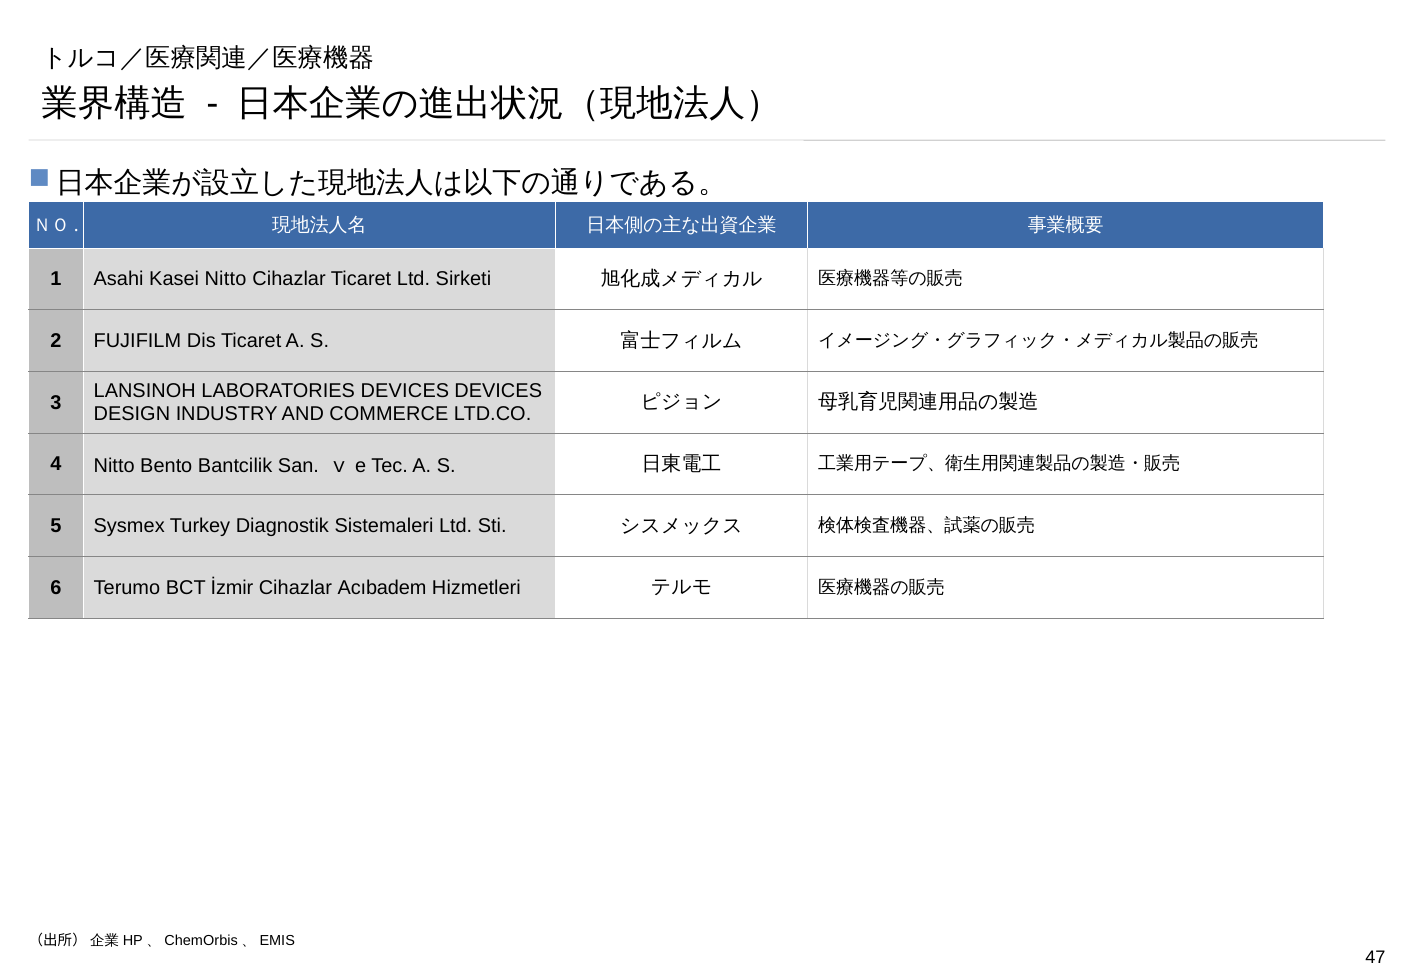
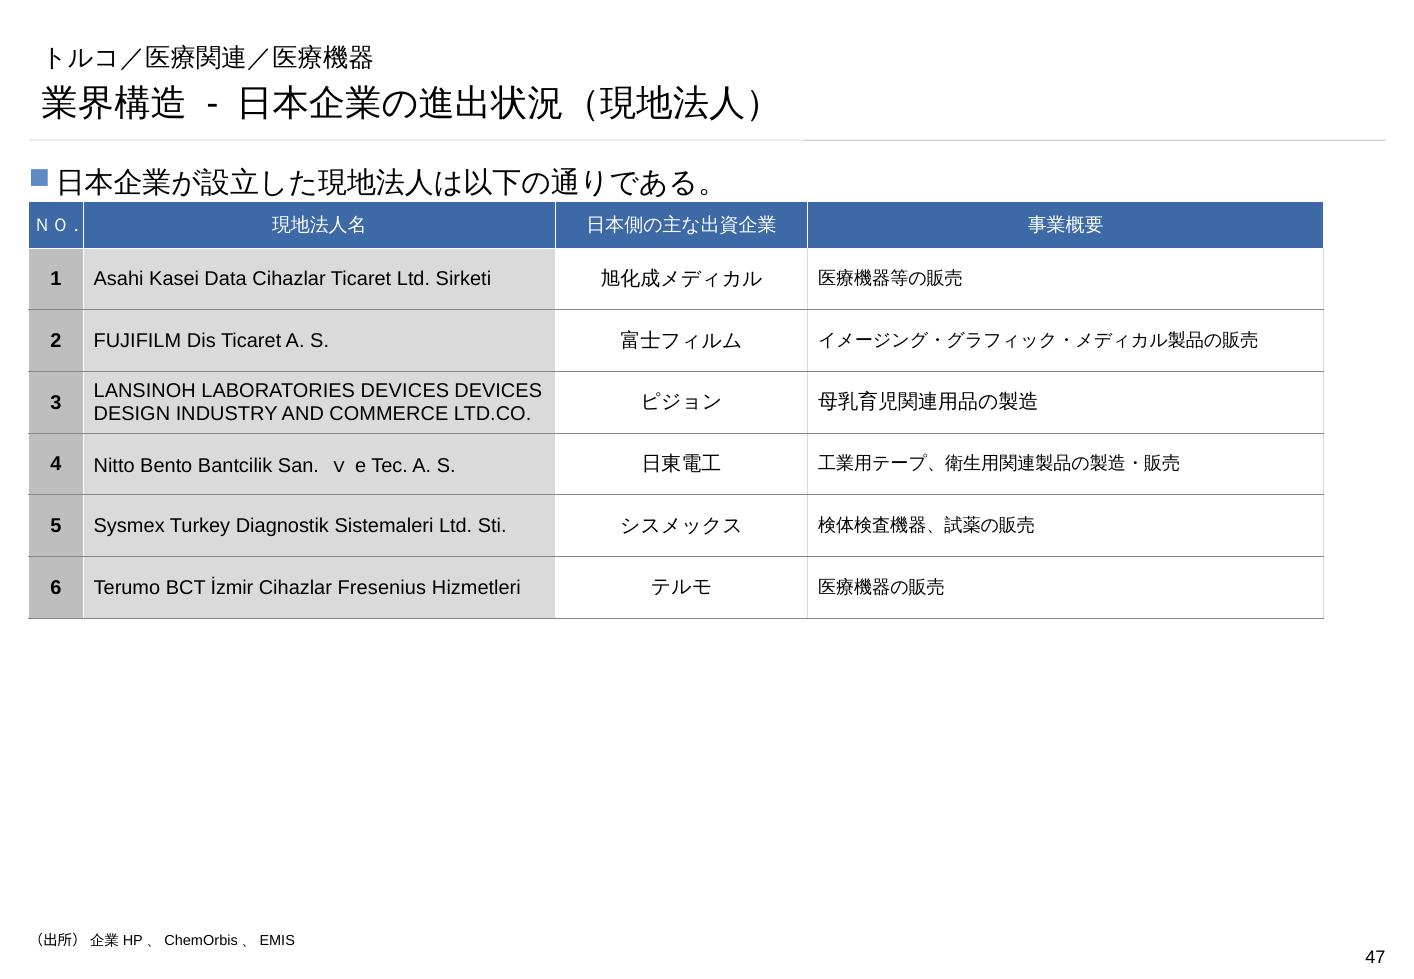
Kasei Nitto: Nitto -> Data
Acıbadem: Acıbadem -> Fresenius
